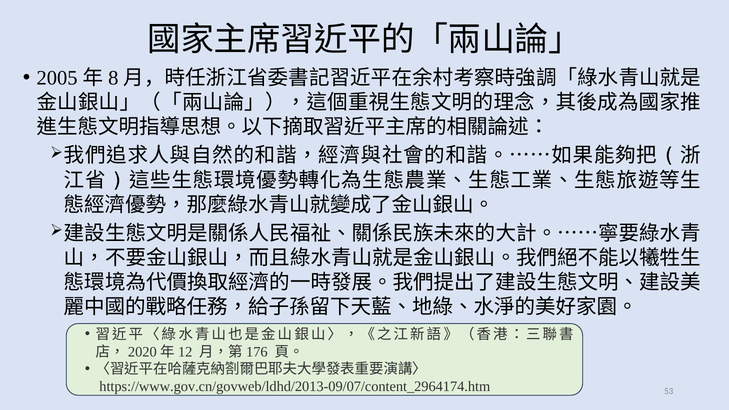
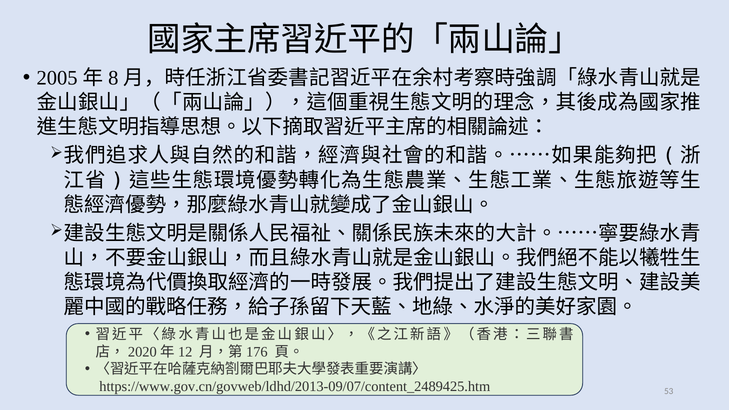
https://www.gov.cn/govweb/ldhd/2013-09/07/content_2964174.htm: https://www.gov.cn/govweb/ldhd/2013-09/07/content_2964174.htm -> https://www.gov.cn/govweb/ldhd/2013-09/07/content_2489425.htm
